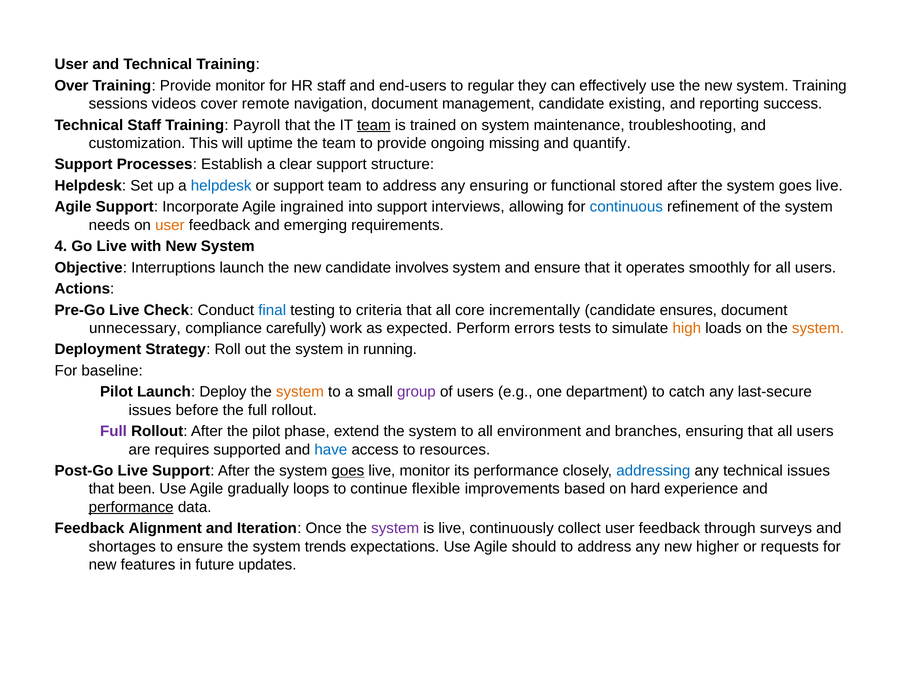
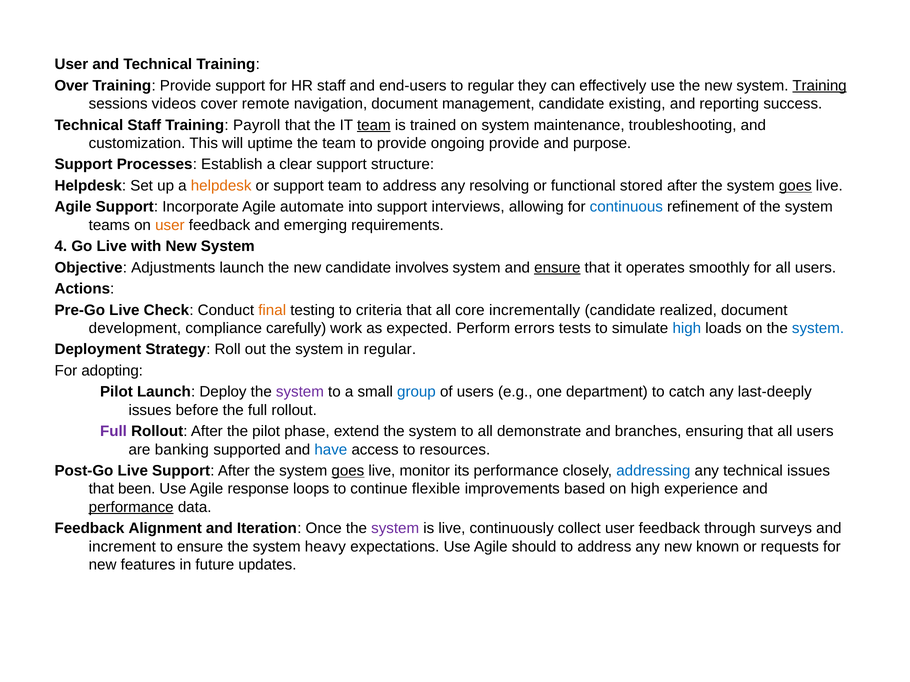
Provide monitor: monitor -> support
Training at (820, 86) underline: none -> present
ongoing missing: missing -> provide
quantify: quantify -> purpose
helpdesk at (221, 186) colour: blue -> orange
any ensuring: ensuring -> resolving
goes at (795, 186) underline: none -> present
ingrained: ingrained -> automate
needs: needs -> teams
Interruptions: Interruptions -> Adjustments
ensure at (557, 268) underline: none -> present
final colour: blue -> orange
ensures: ensures -> realized
unnecessary: unnecessary -> development
high at (687, 328) colour: orange -> blue
system at (818, 328) colour: orange -> blue
in running: running -> regular
baseline: baseline -> adopting
system at (300, 392) colour: orange -> purple
group colour: purple -> blue
last-secure: last-secure -> last-deeply
environment: environment -> demonstrate
requires: requires -> banking
gradually: gradually -> response
on hard: hard -> high
shortages: shortages -> increment
trends: trends -> heavy
higher: higher -> known
